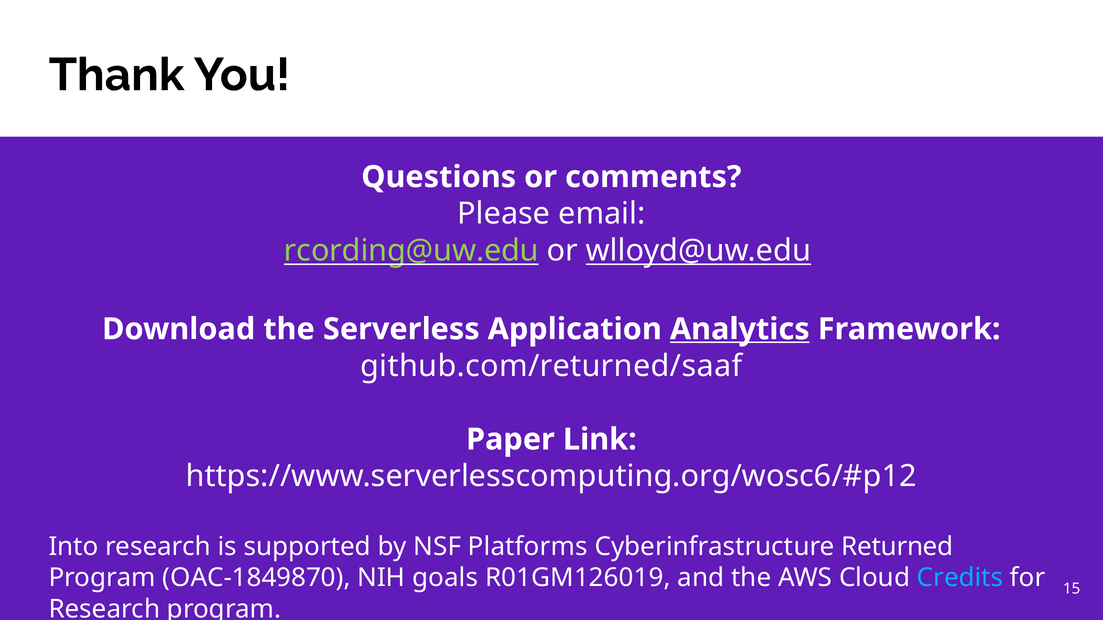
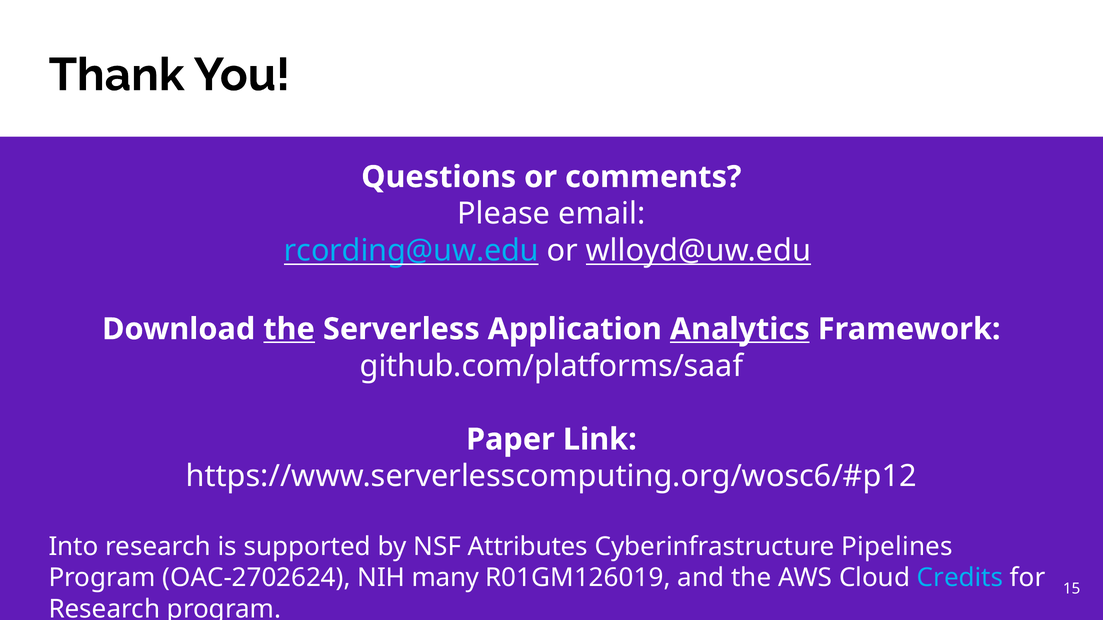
rcording@uw.edu colour: light green -> light blue
the at (289, 329) underline: none -> present
github.com/returned/saaf: github.com/returned/saaf -> github.com/platforms/saaf
Platforms: Platforms -> Attributes
Returned: Returned -> Pipelines
OAC-1849870: OAC-1849870 -> OAC-2702624
goals: goals -> many
